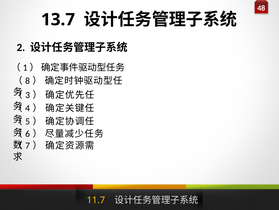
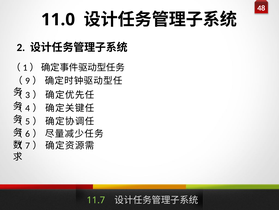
13.7: 13.7 -> 11.0
8: 8 -> 9
11.7 colour: yellow -> light green
